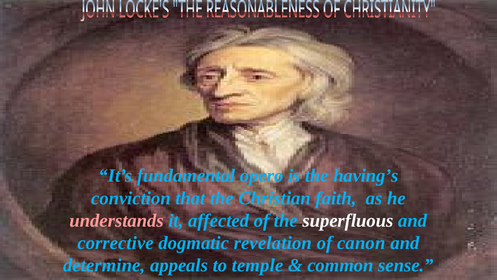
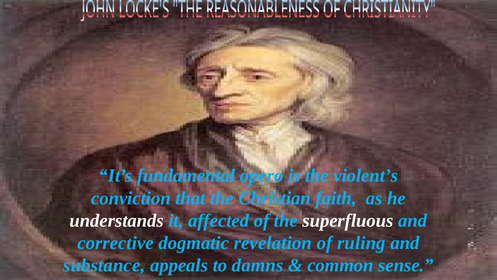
having’s: having’s -> violent’s
understands colour: pink -> white
canon: canon -> ruling
determine: determine -> substance
temple: temple -> damns
